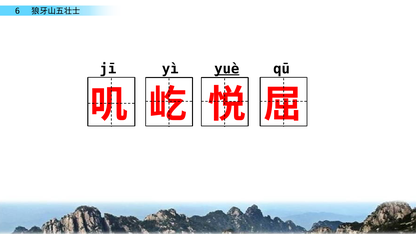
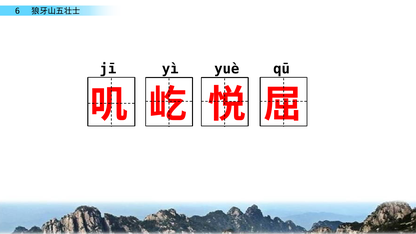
yuè underline: present -> none
